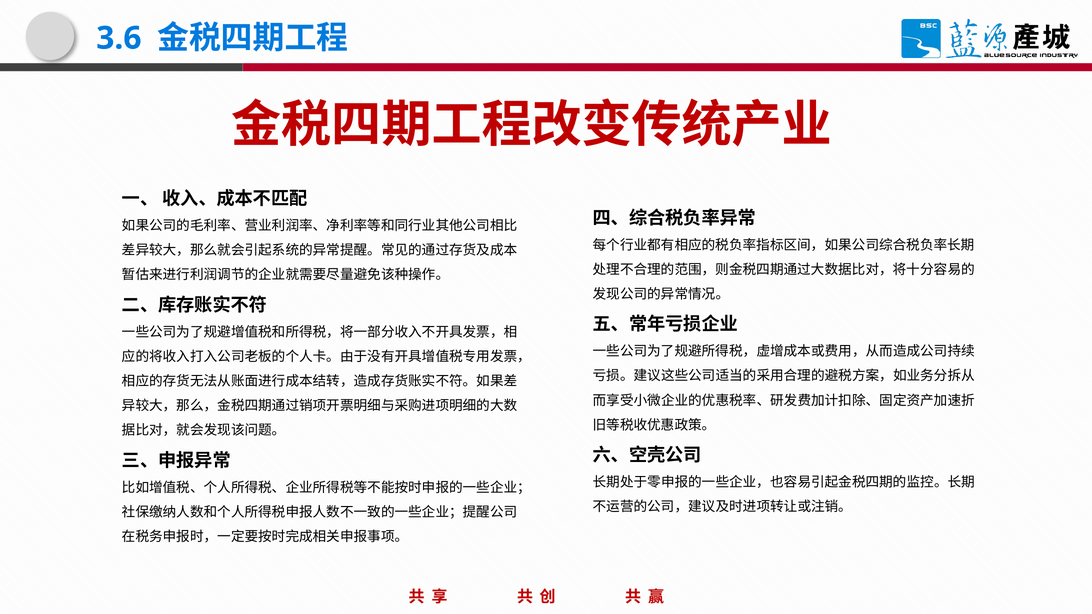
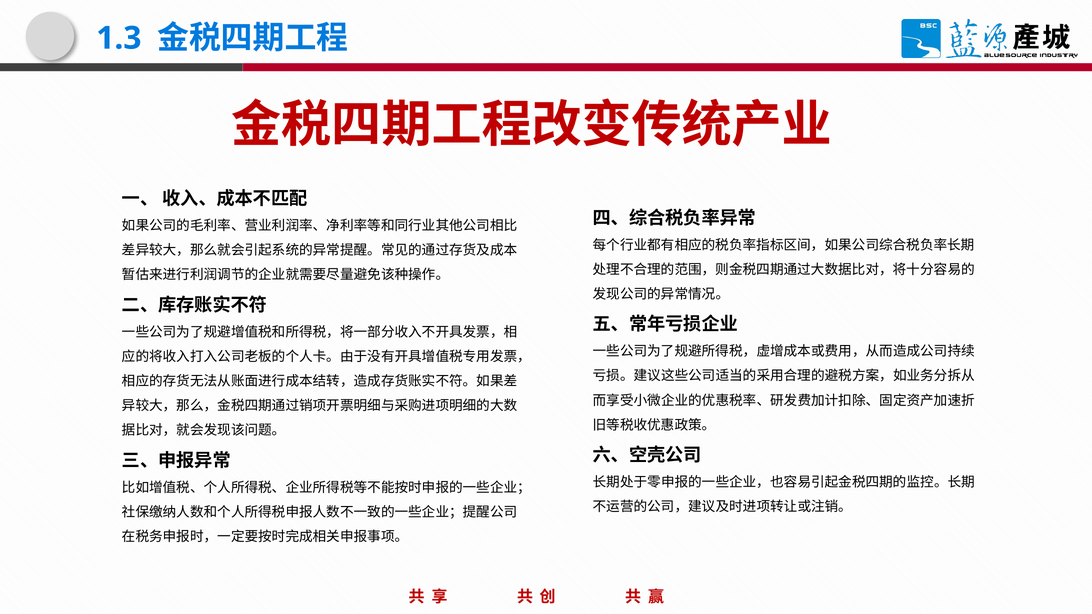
3.6: 3.6 -> 1.3
